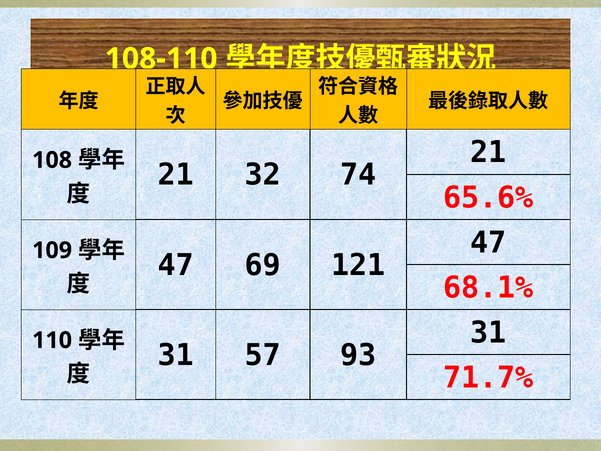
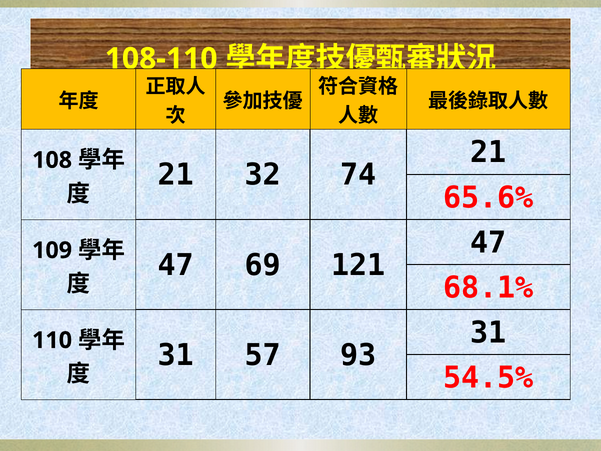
71.7%: 71.7% -> 54.5%
